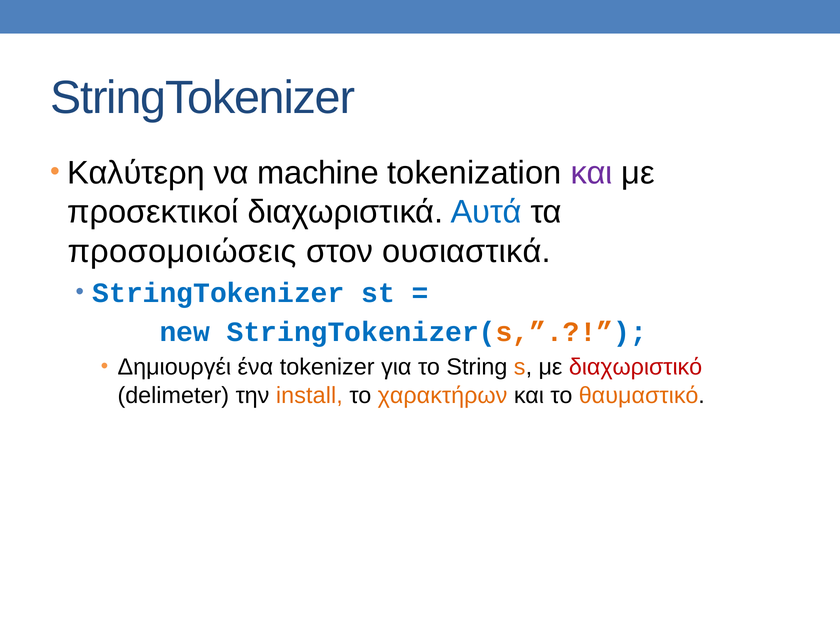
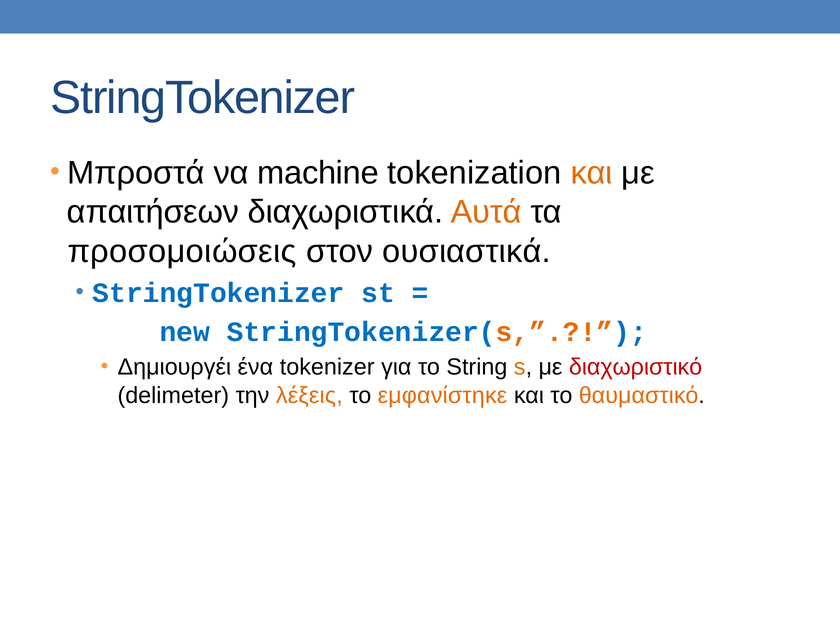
Καλύτερη: Καλύτερη -> Μπροστά
και at (592, 173) colour: purple -> orange
προσεκτικοί: προσεκτικοί -> απαιτήσεων
Αυτά colour: blue -> orange
install: install -> λέξεις
χαρακτήρων: χαρακτήρων -> εμφανίστηκε
